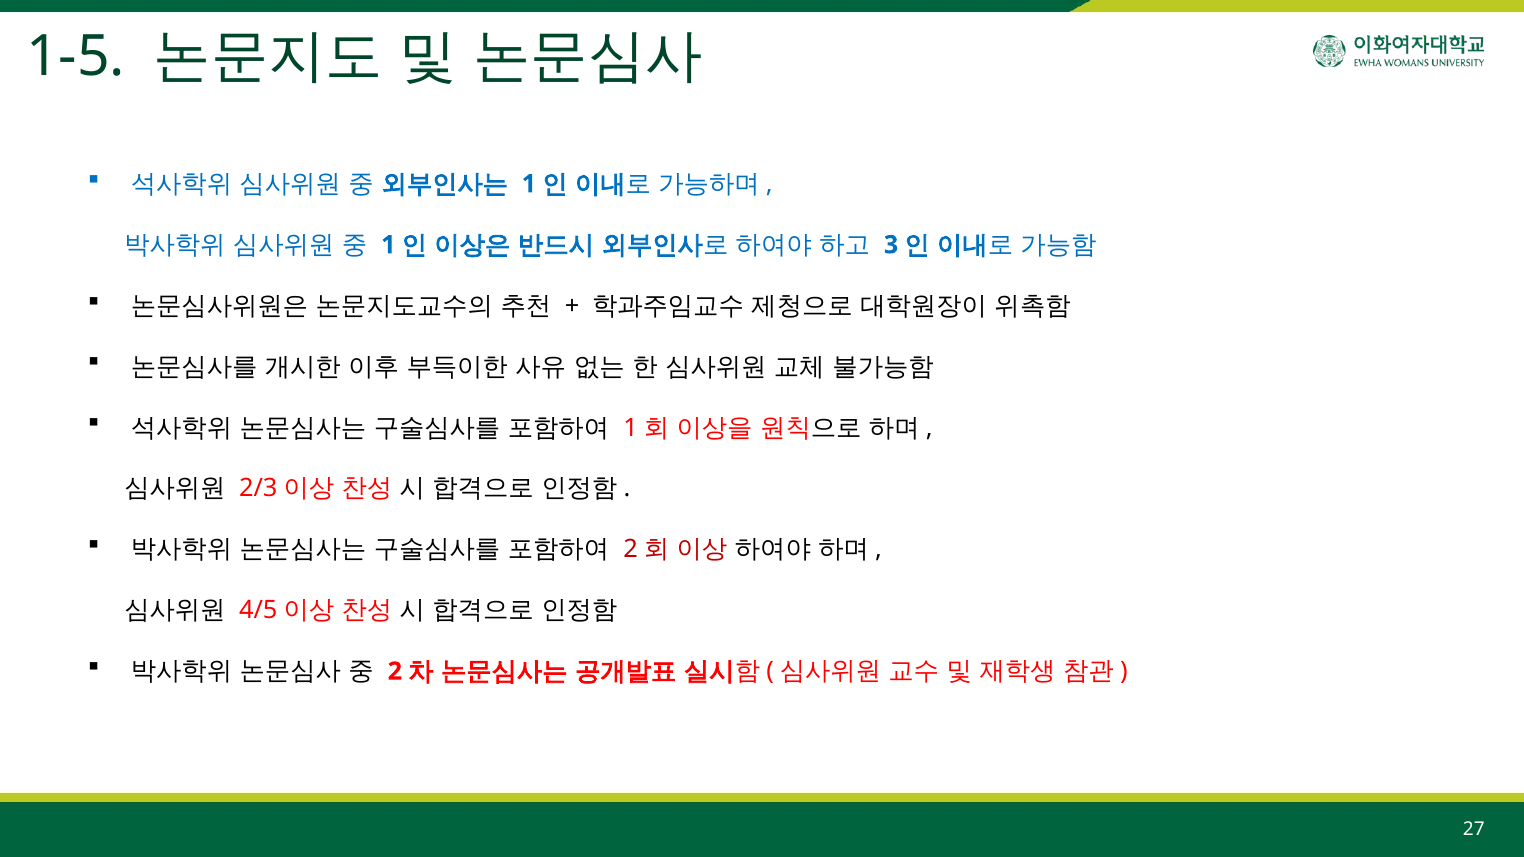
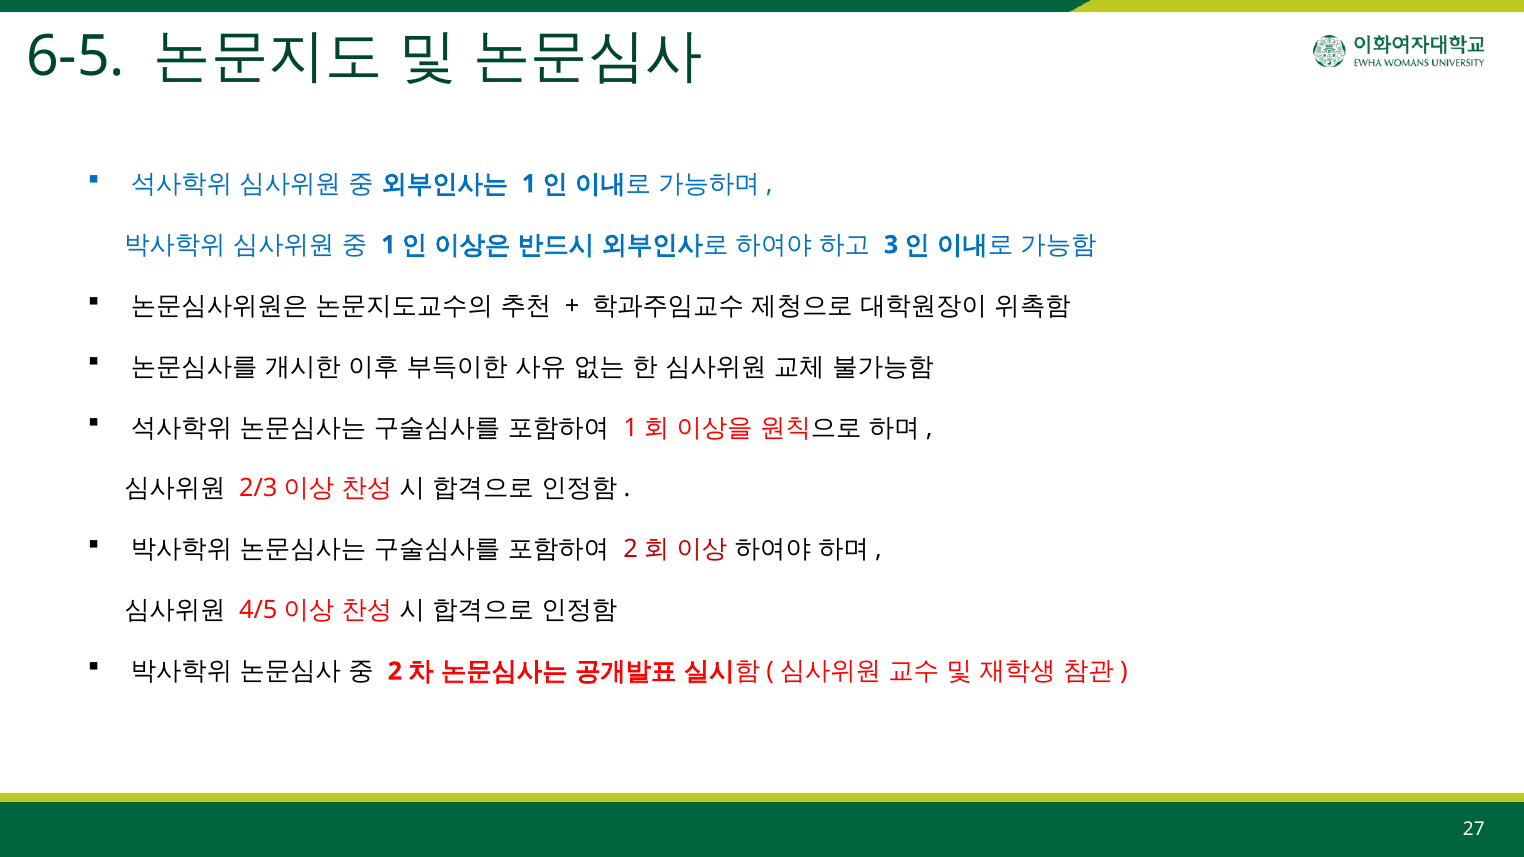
1-5: 1-5 -> 6-5
